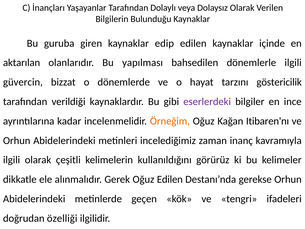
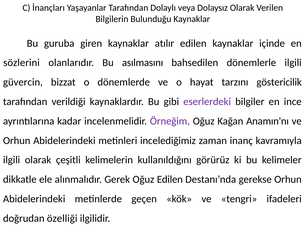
edip: edip -> atılır
aktarılan: aktarılan -> sözlerini
yapılması: yapılması -> asılmasını
Örneğim colour: orange -> purple
Itibaren'nı: Itibaren'nı -> Anamın'nı
